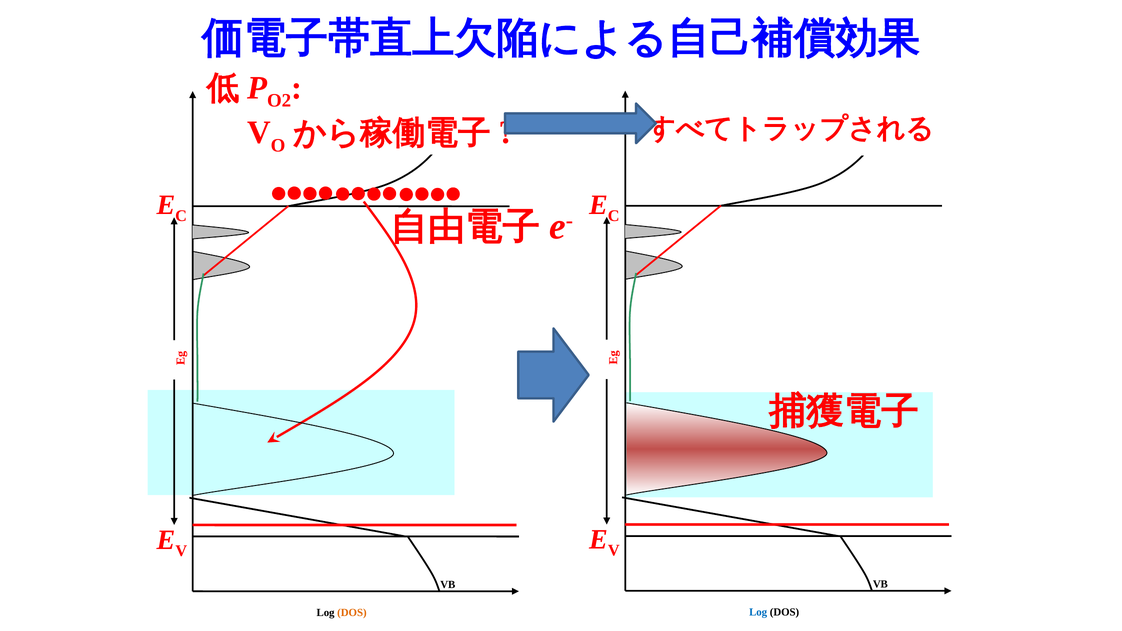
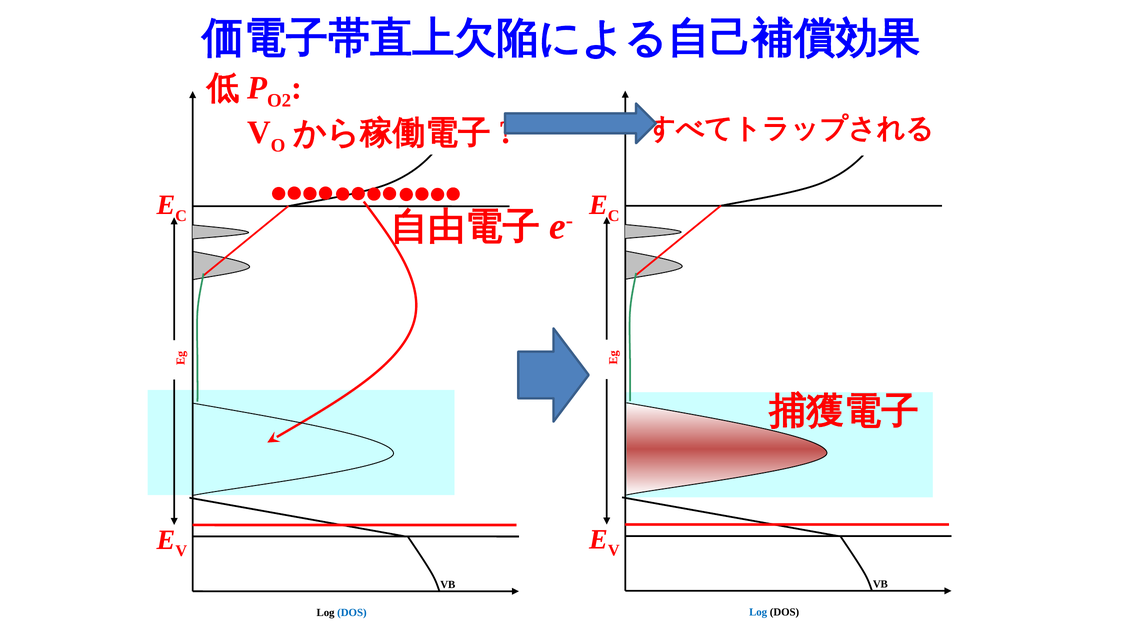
DOS at (352, 613) colour: orange -> blue
